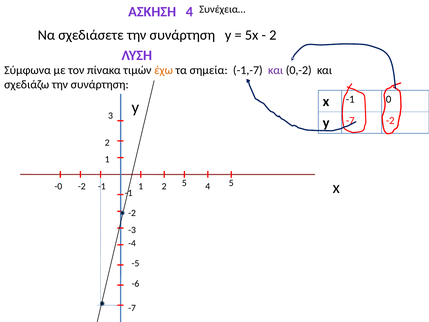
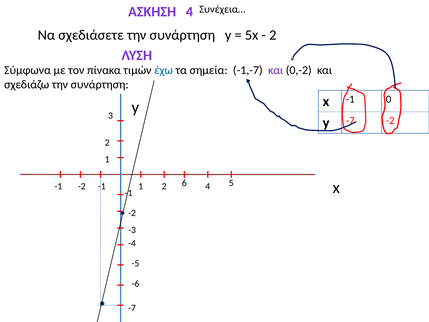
έχω colour: orange -> blue
-0 at (58, 186): -0 -> -1
2 5: 5 -> 6
